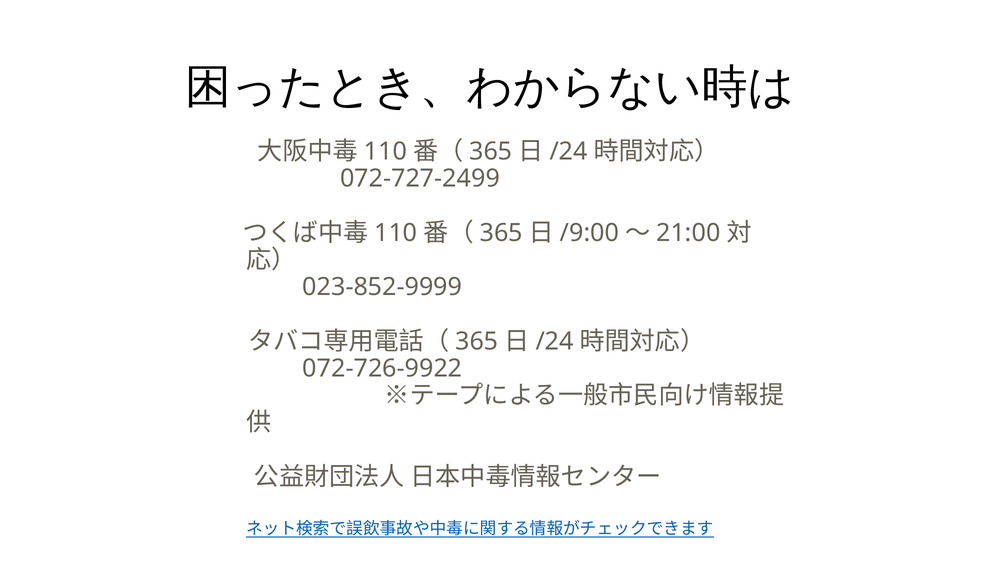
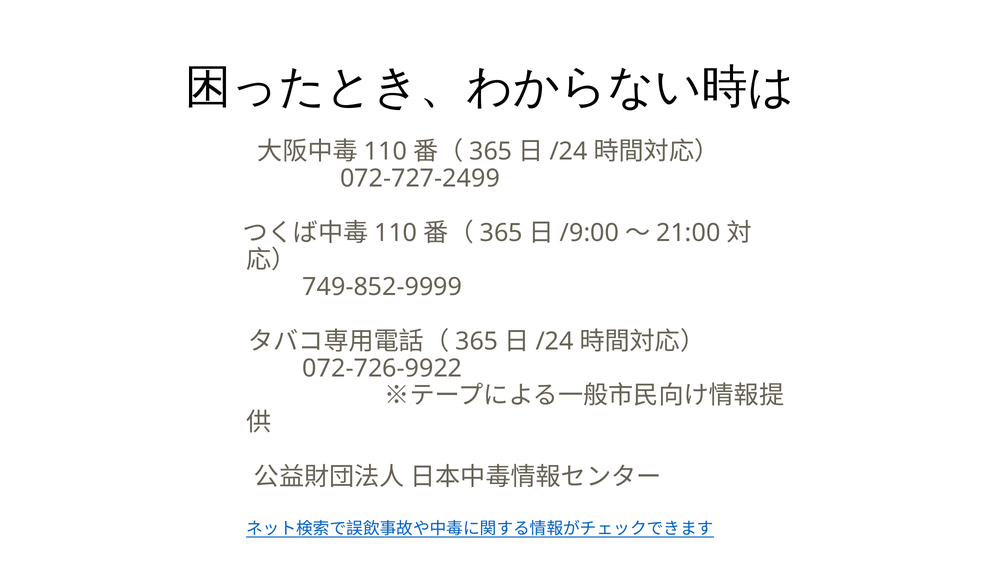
023-852-9999: 023-852-9999 -> 749-852-9999
